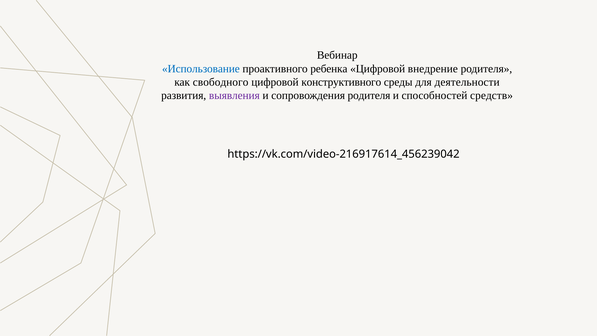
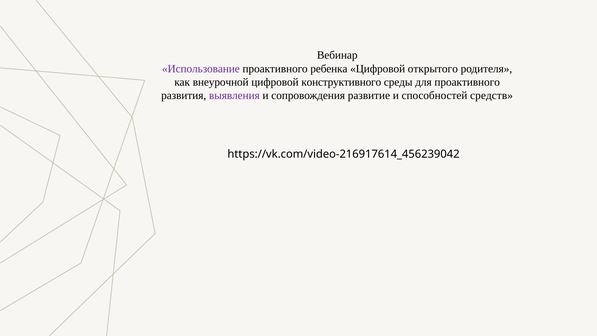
Использование colour: blue -> purple
внедрение: внедрение -> открытого
свободного: свободного -> внеурочной
для деятельности: деятельности -> проактивного
сопровождения родителя: родителя -> развитие
